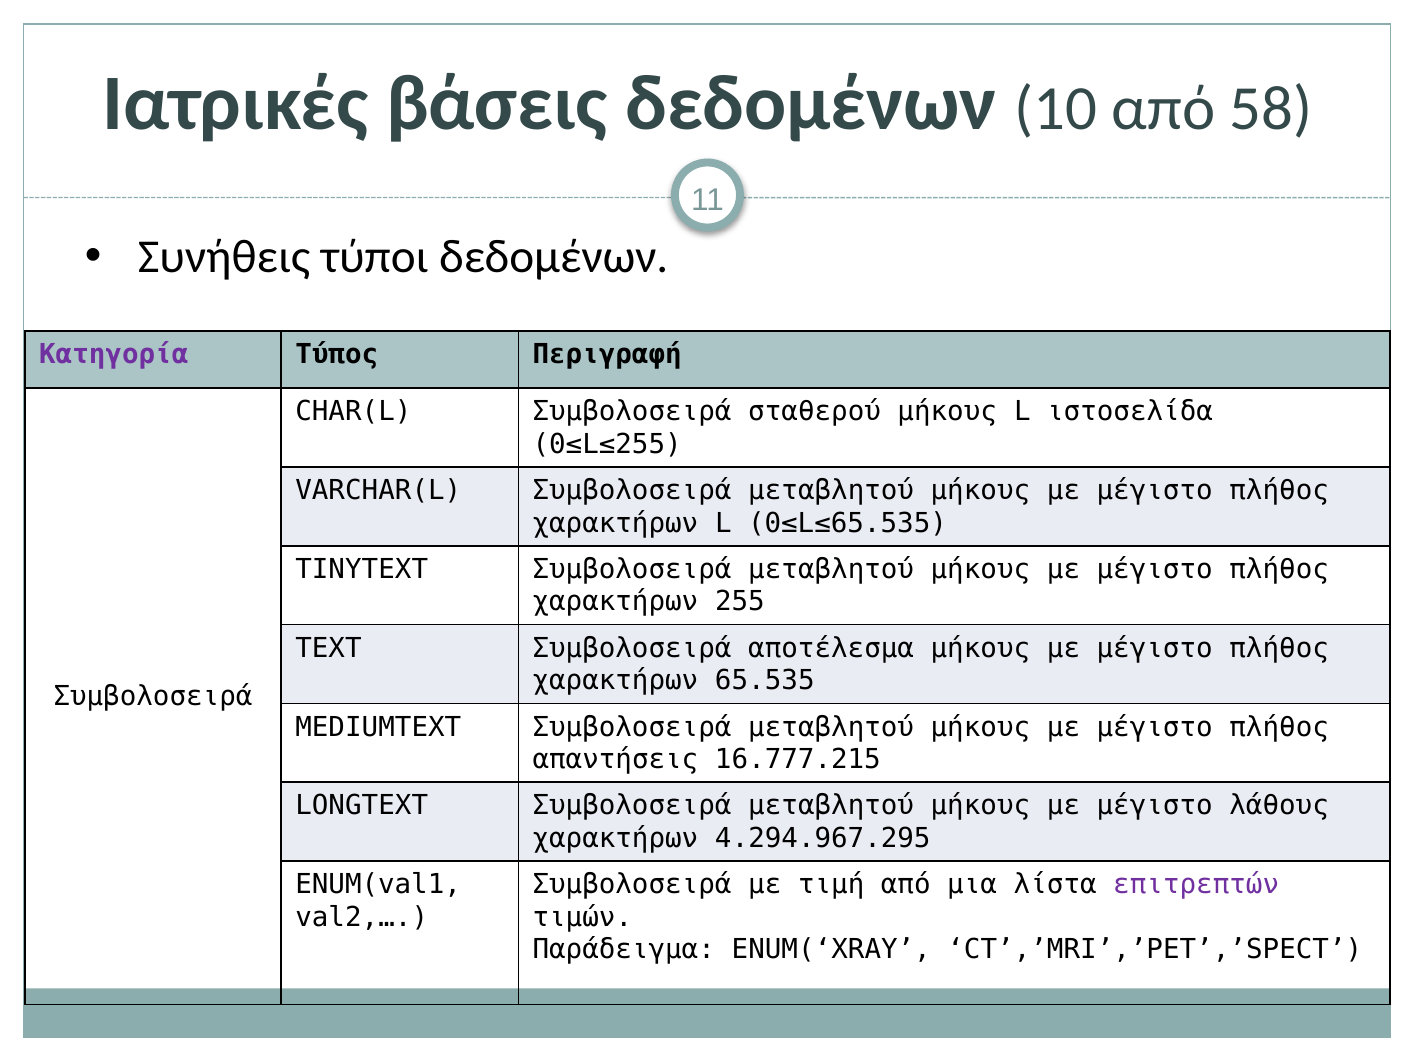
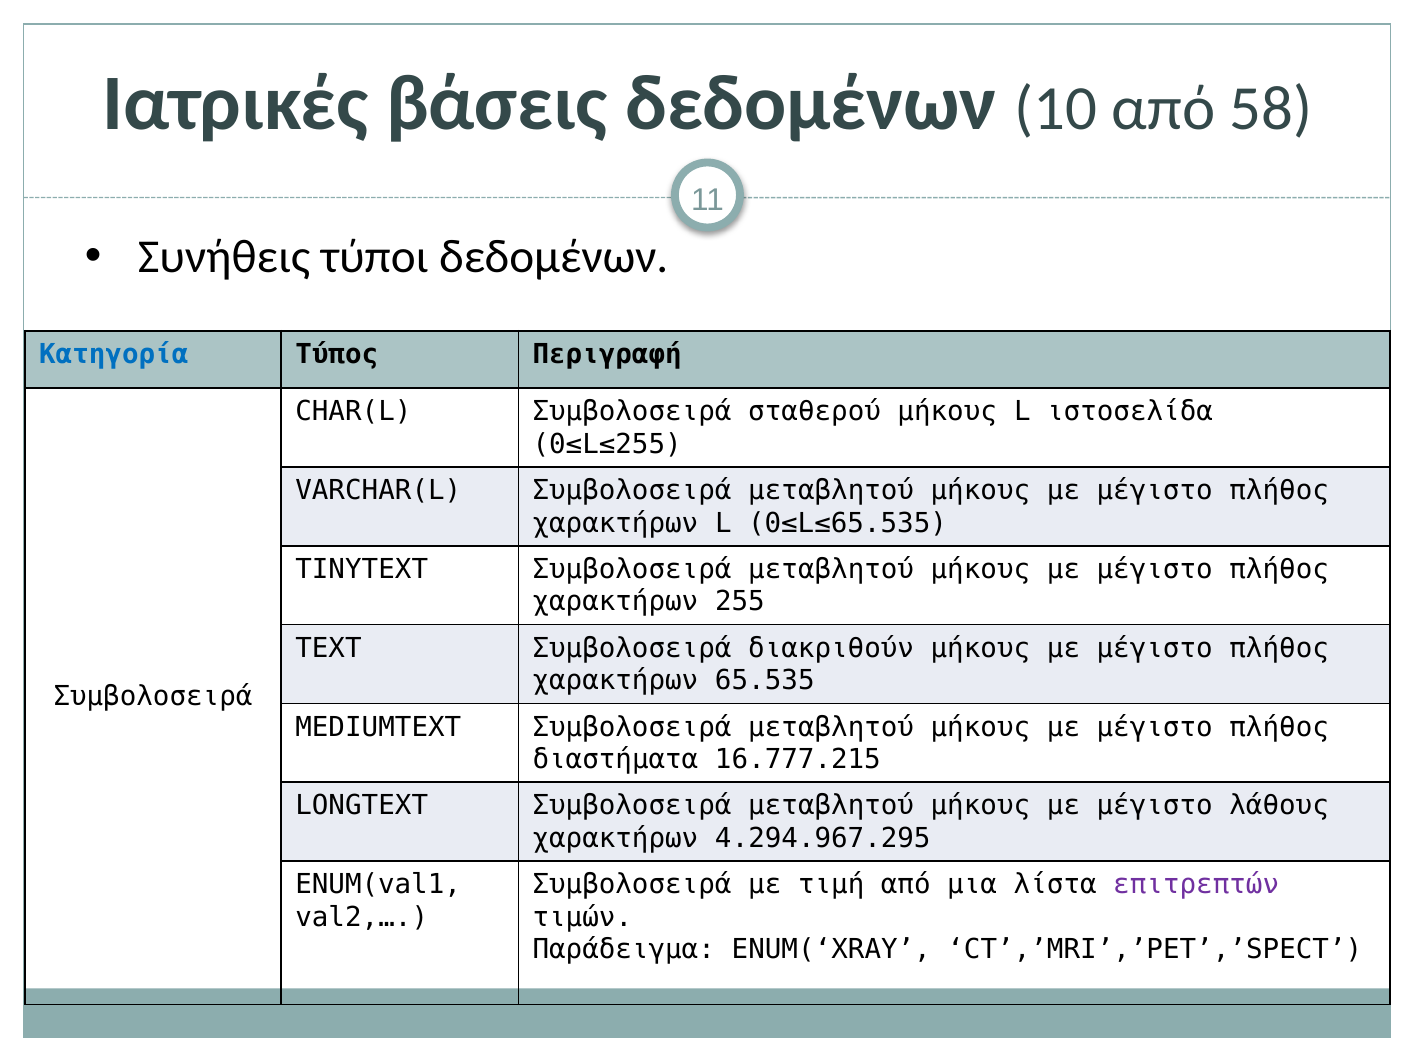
Κατηγορία colour: purple -> blue
αποτέλεσμα: αποτέλεσμα -> διακριθούν
απαντήσεις: απαντήσεις -> διαστήματα
